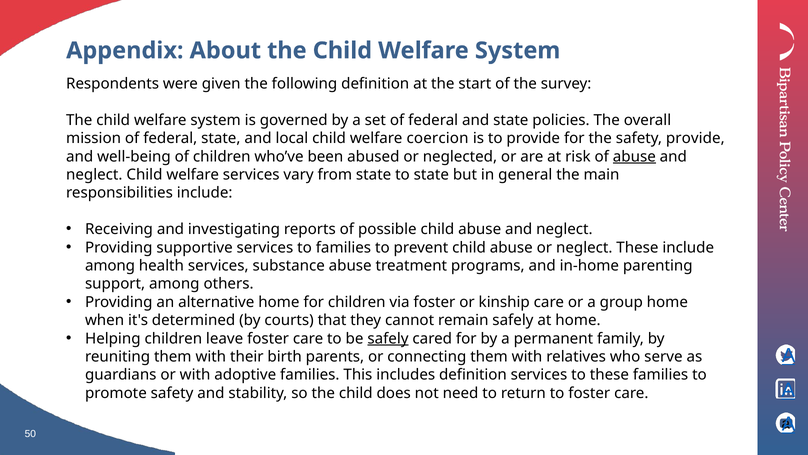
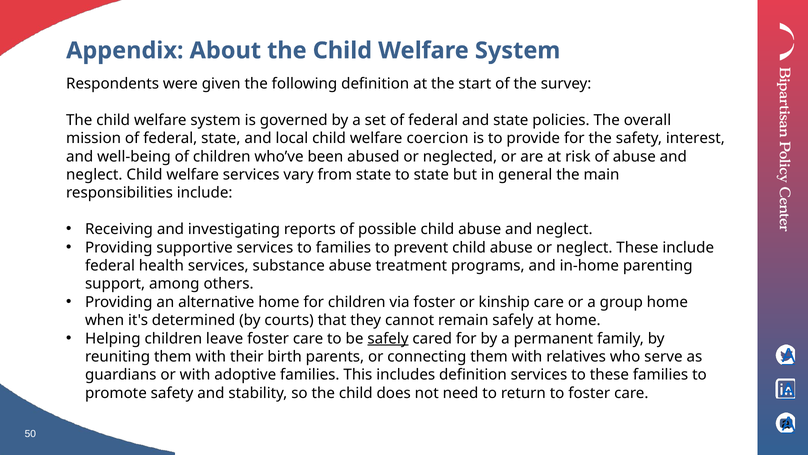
safety provide: provide -> interest
abuse at (634, 156) underline: present -> none
among at (110, 265): among -> federal
